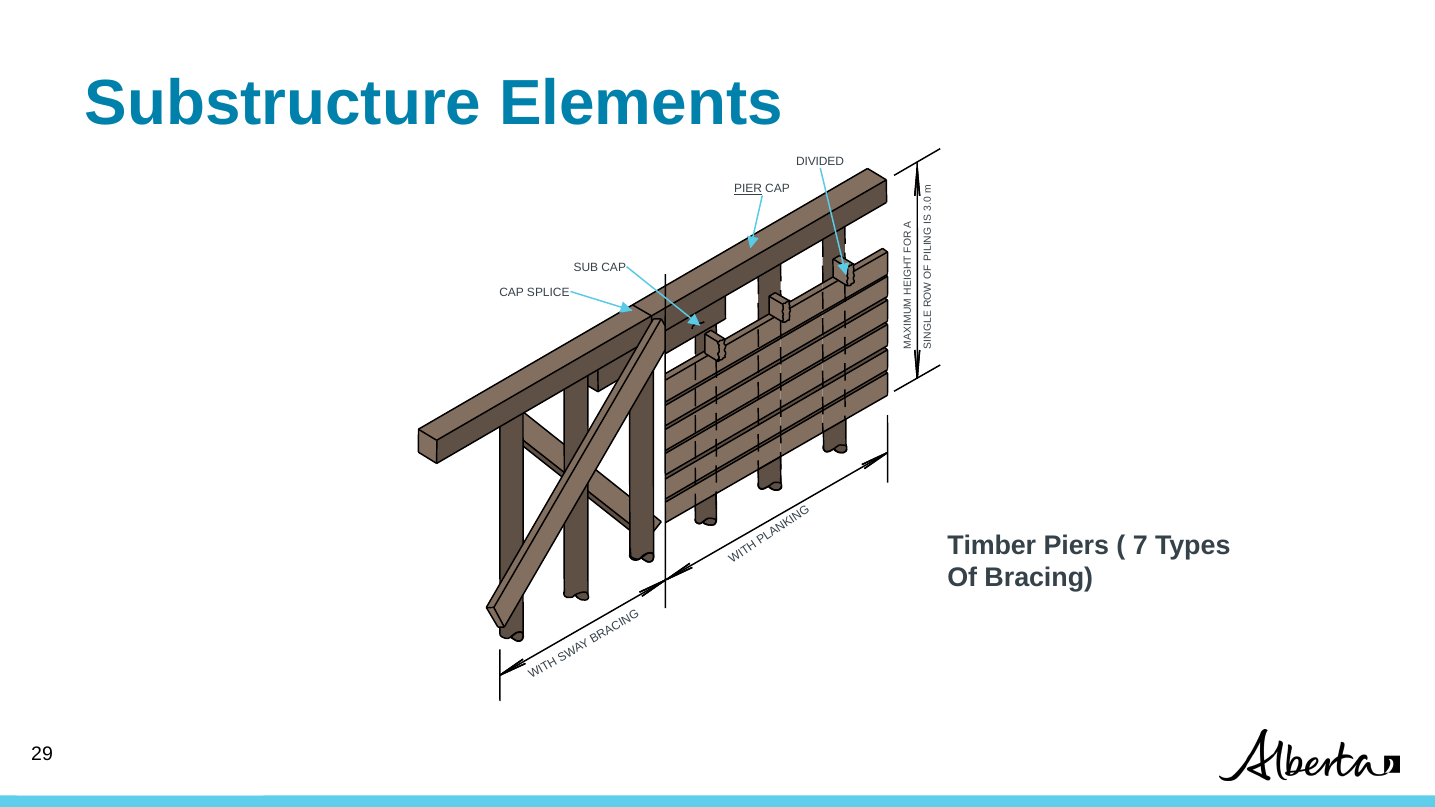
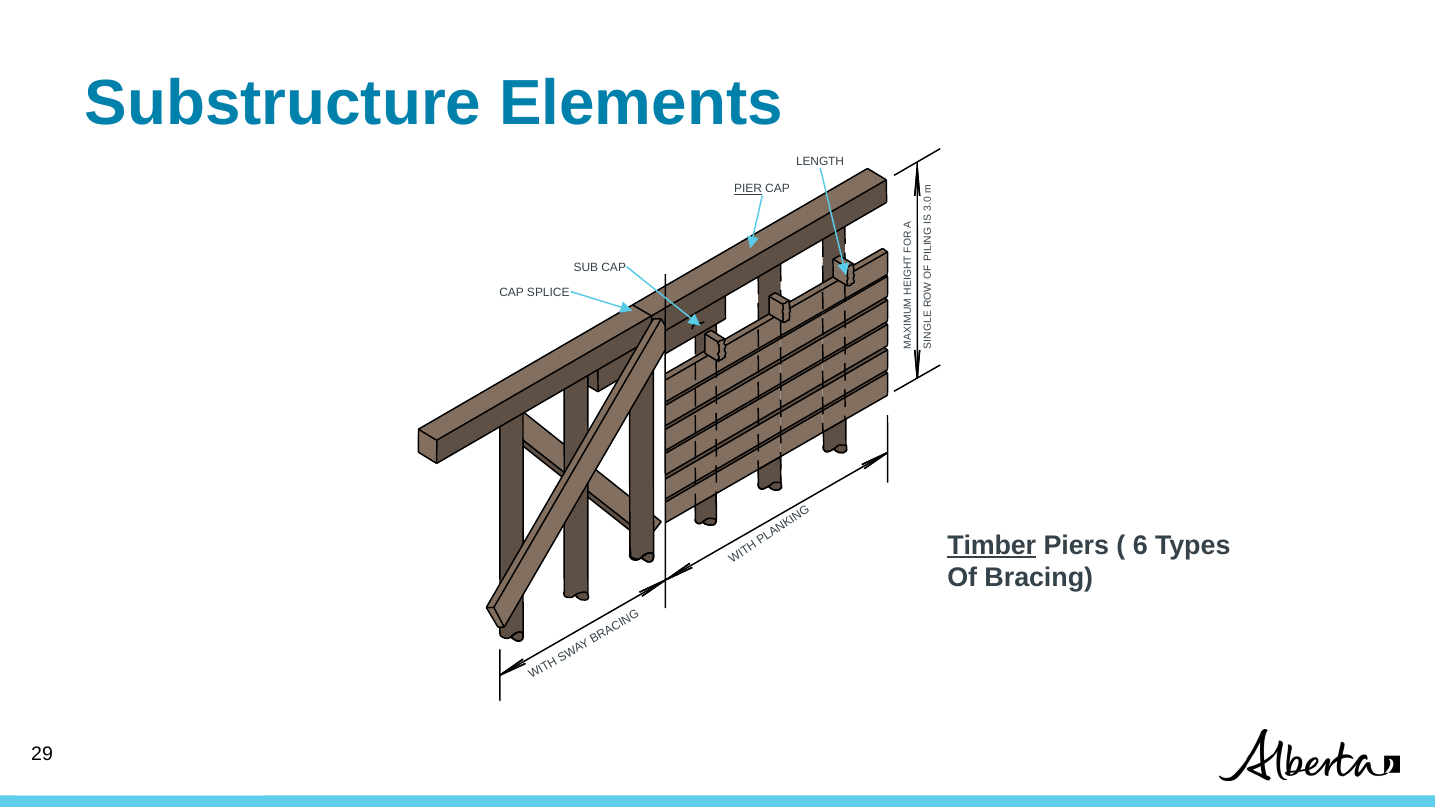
DIVIDED: DIVIDED -> LENGTH
Timber underline: none -> present
7: 7 -> 6
